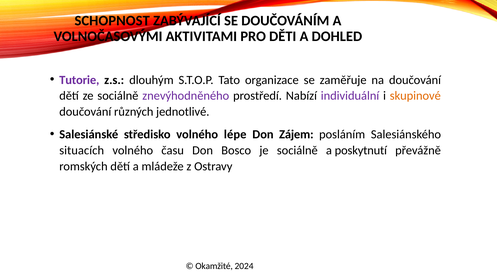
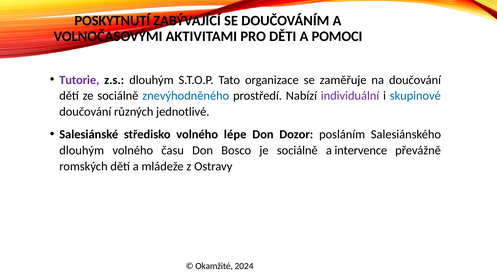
SCHOPNOST: SCHOPNOST -> POSKYTNUTÍ
DOHLED: DOHLED -> POMOCI
znevýhodněného colour: purple -> blue
skupinové colour: orange -> blue
Zájem: Zájem -> Dozor
situacích at (82, 150): situacích -> dlouhým
poskytnutí: poskytnutí -> intervence
